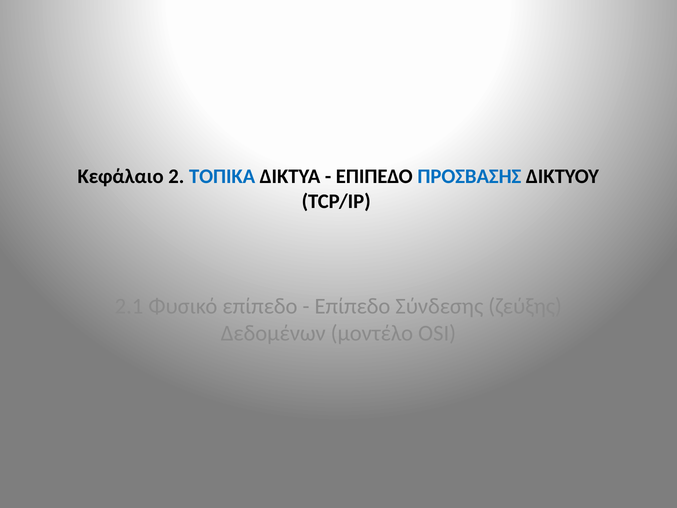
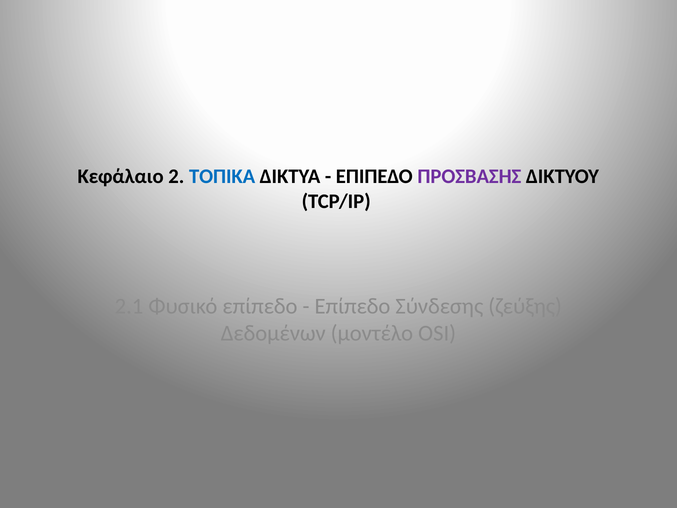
ΠΡΟΣΒΑΣΗΣ colour: blue -> purple
